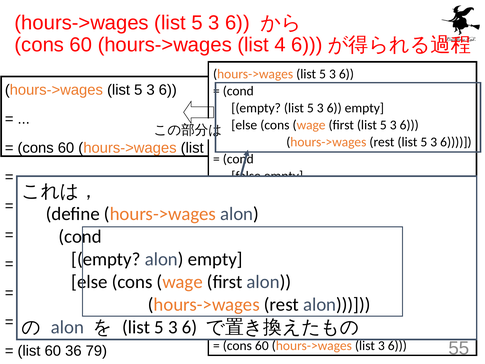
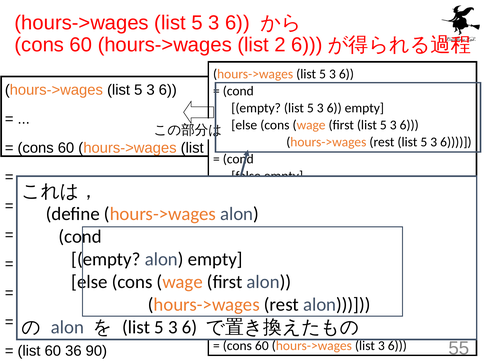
4: 4 -> 2
79: 79 -> 90
